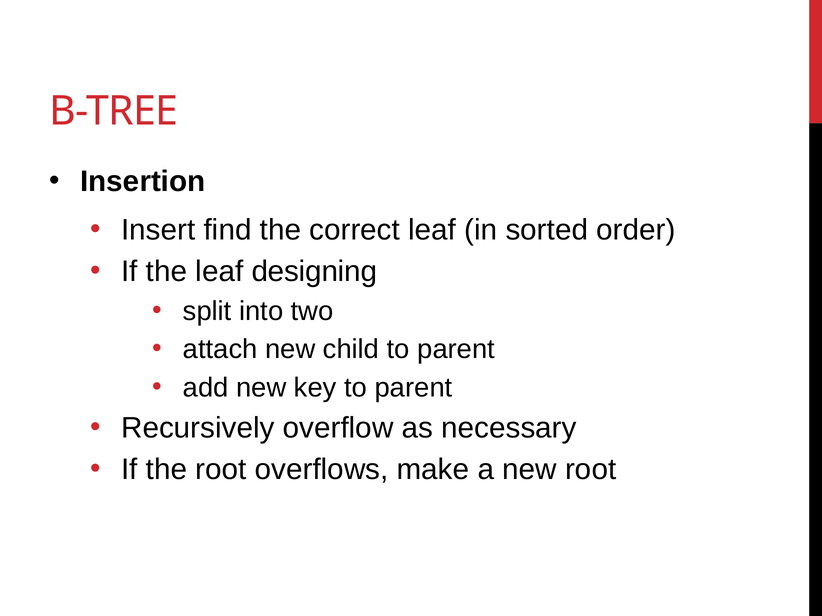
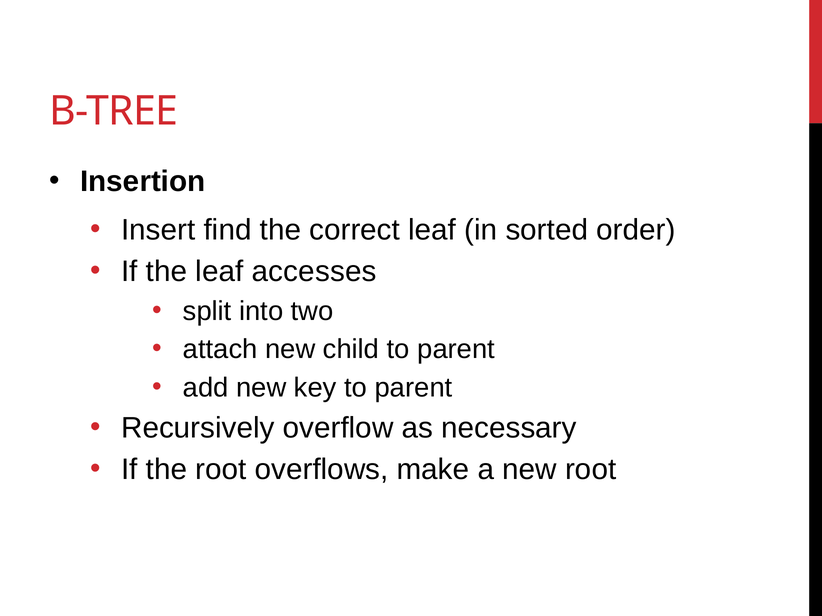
designing: designing -> accesses
